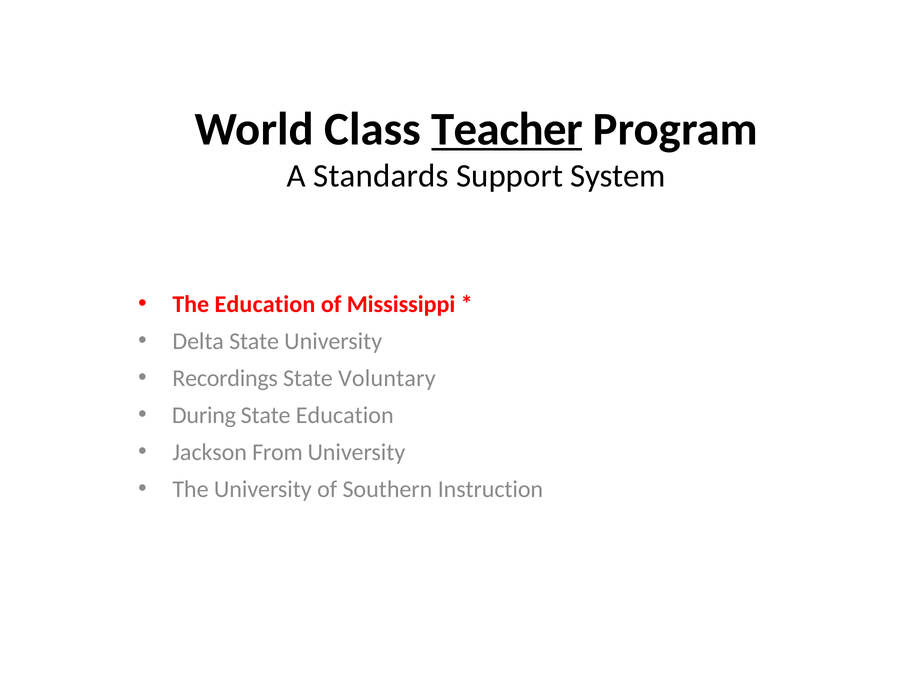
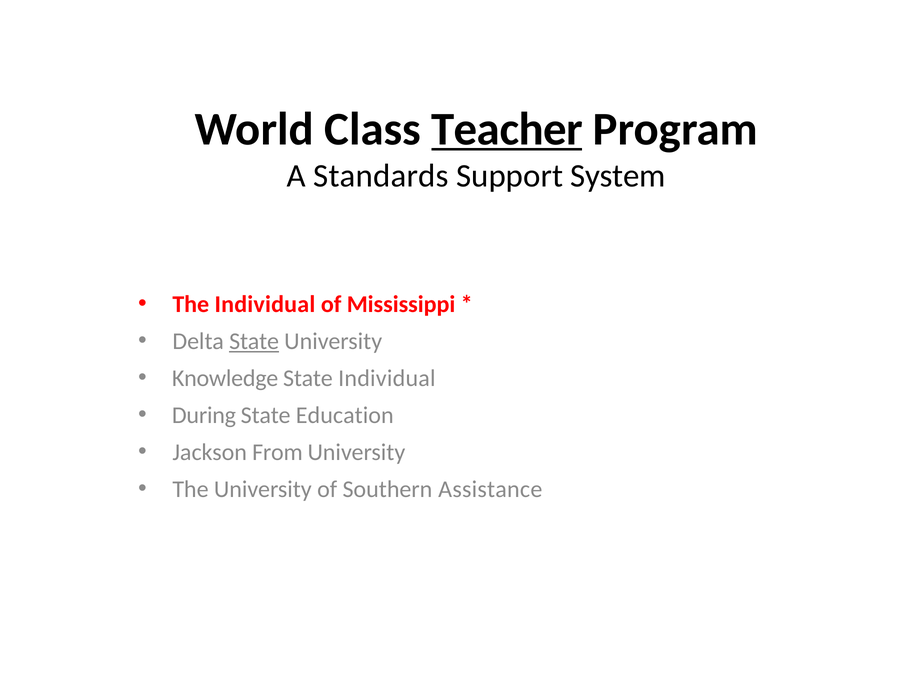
The Education: Education -> Individual
State at (254, 341) underline: none -> present
Recordings: Recordings -> Knowledge
State Voluntary: Voluntary -> Individual
Instruction: Instruction -> Assistance
